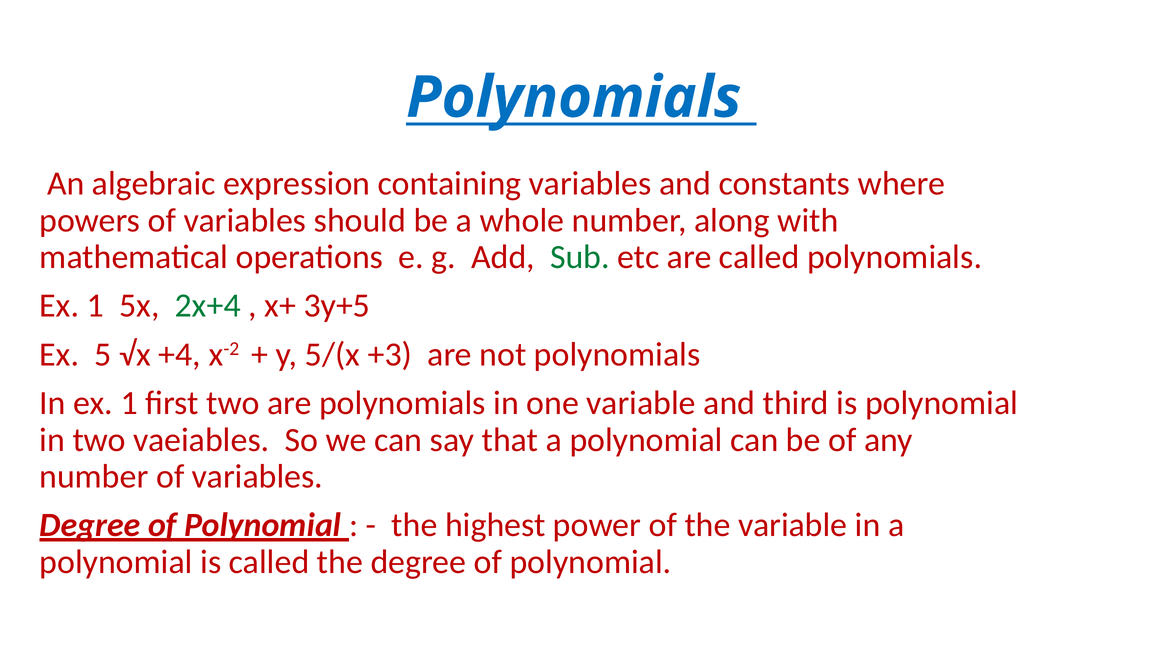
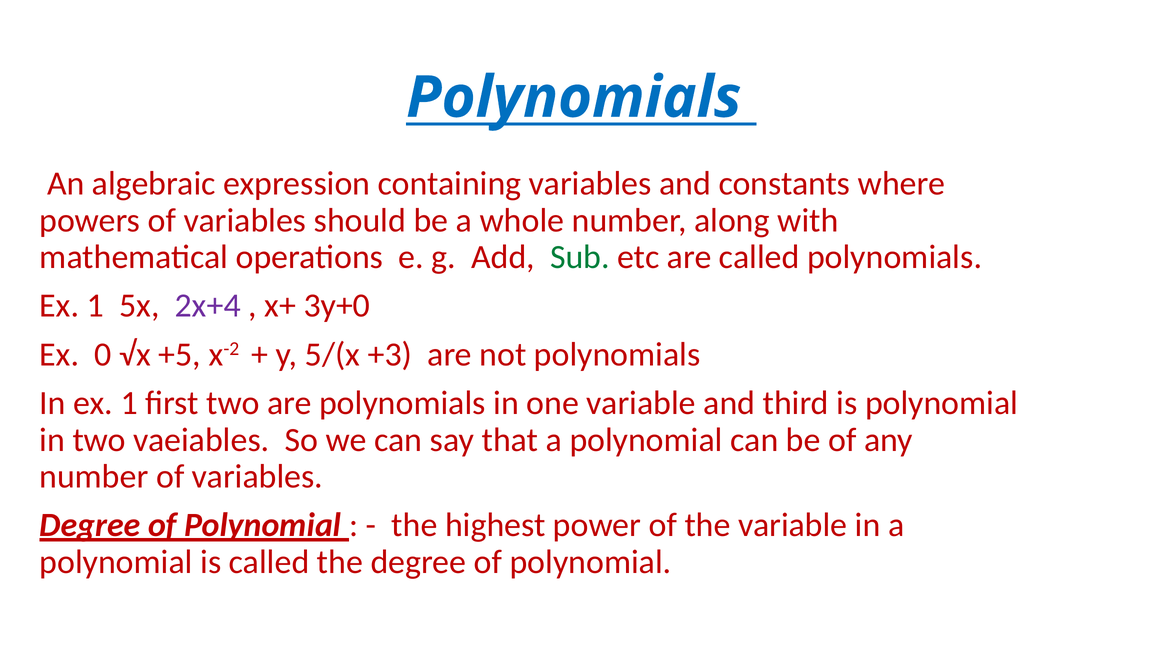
2x+4 colour: green -> purple
3y+5: 3y+5 -> 3y+0
5: 5 -> 0
+4: +4 -> +5
